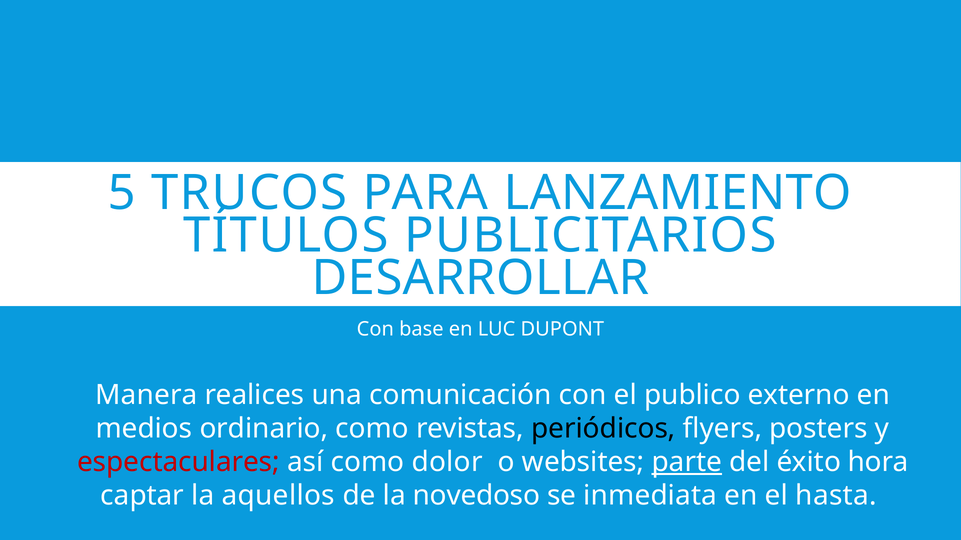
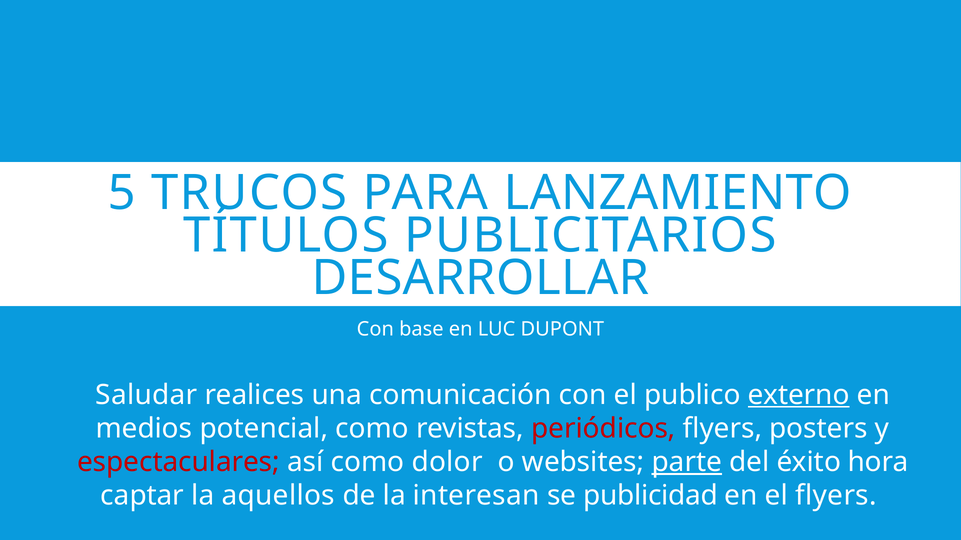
Manera: Manera -> Saludar
externo underline: none -> present
ordinario: ordinario -> potencial
periódicos colour: black -> red
novedoso: novedoso -> interesan
inmediata: inmediata -> publicidad
el hasta: hasta -> flyers
